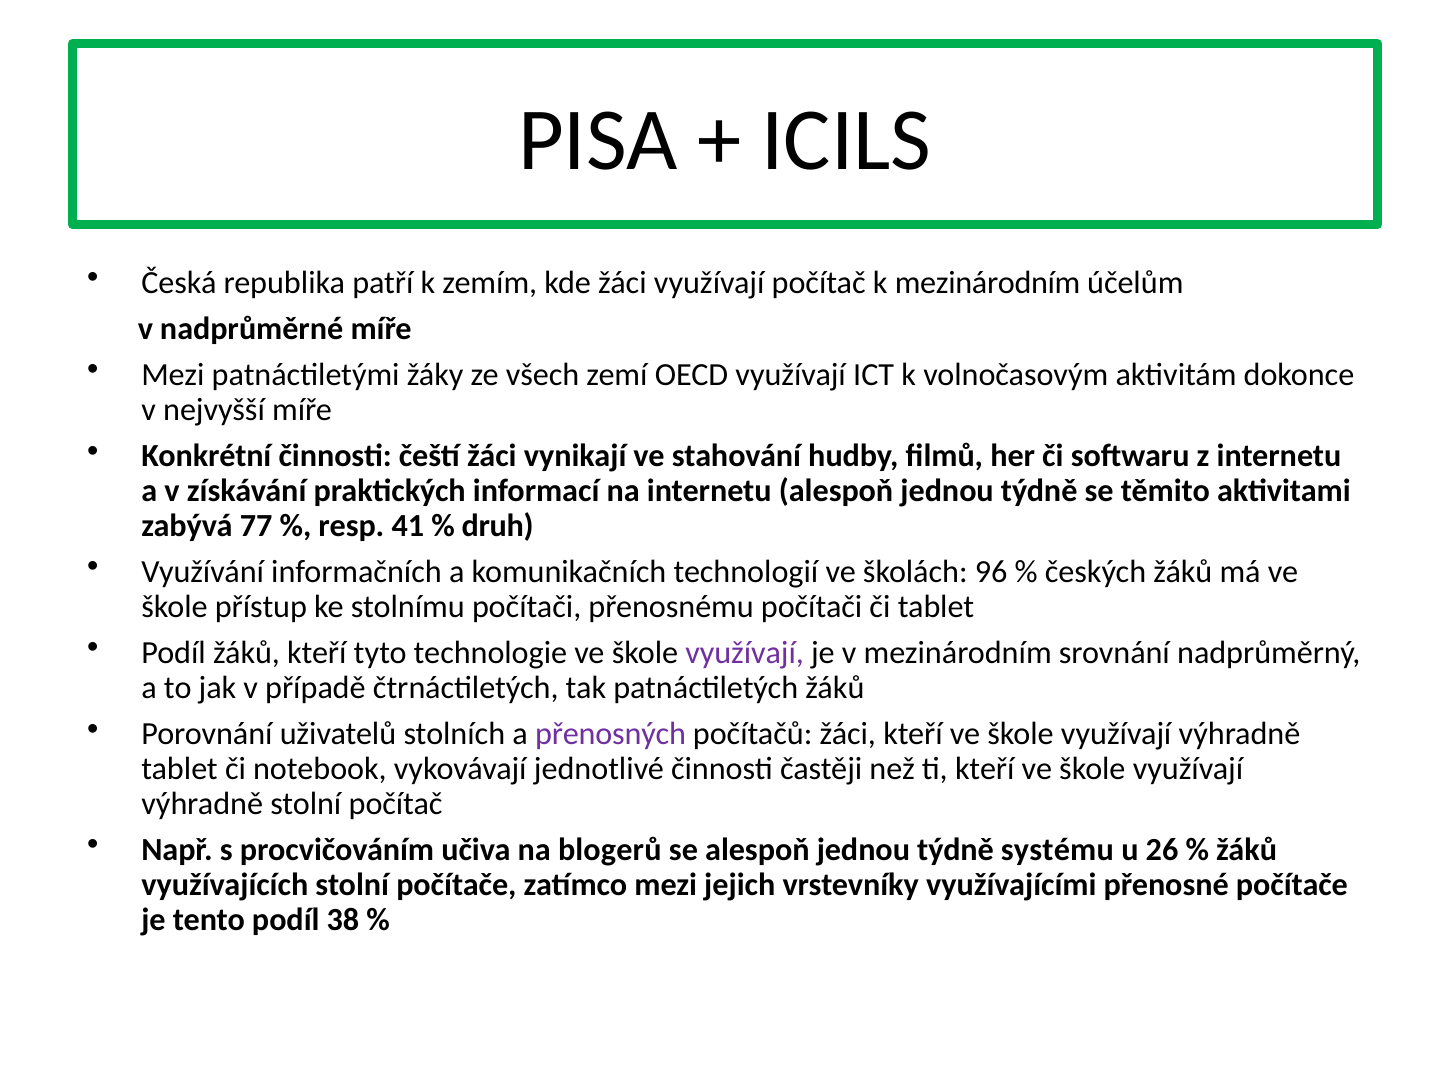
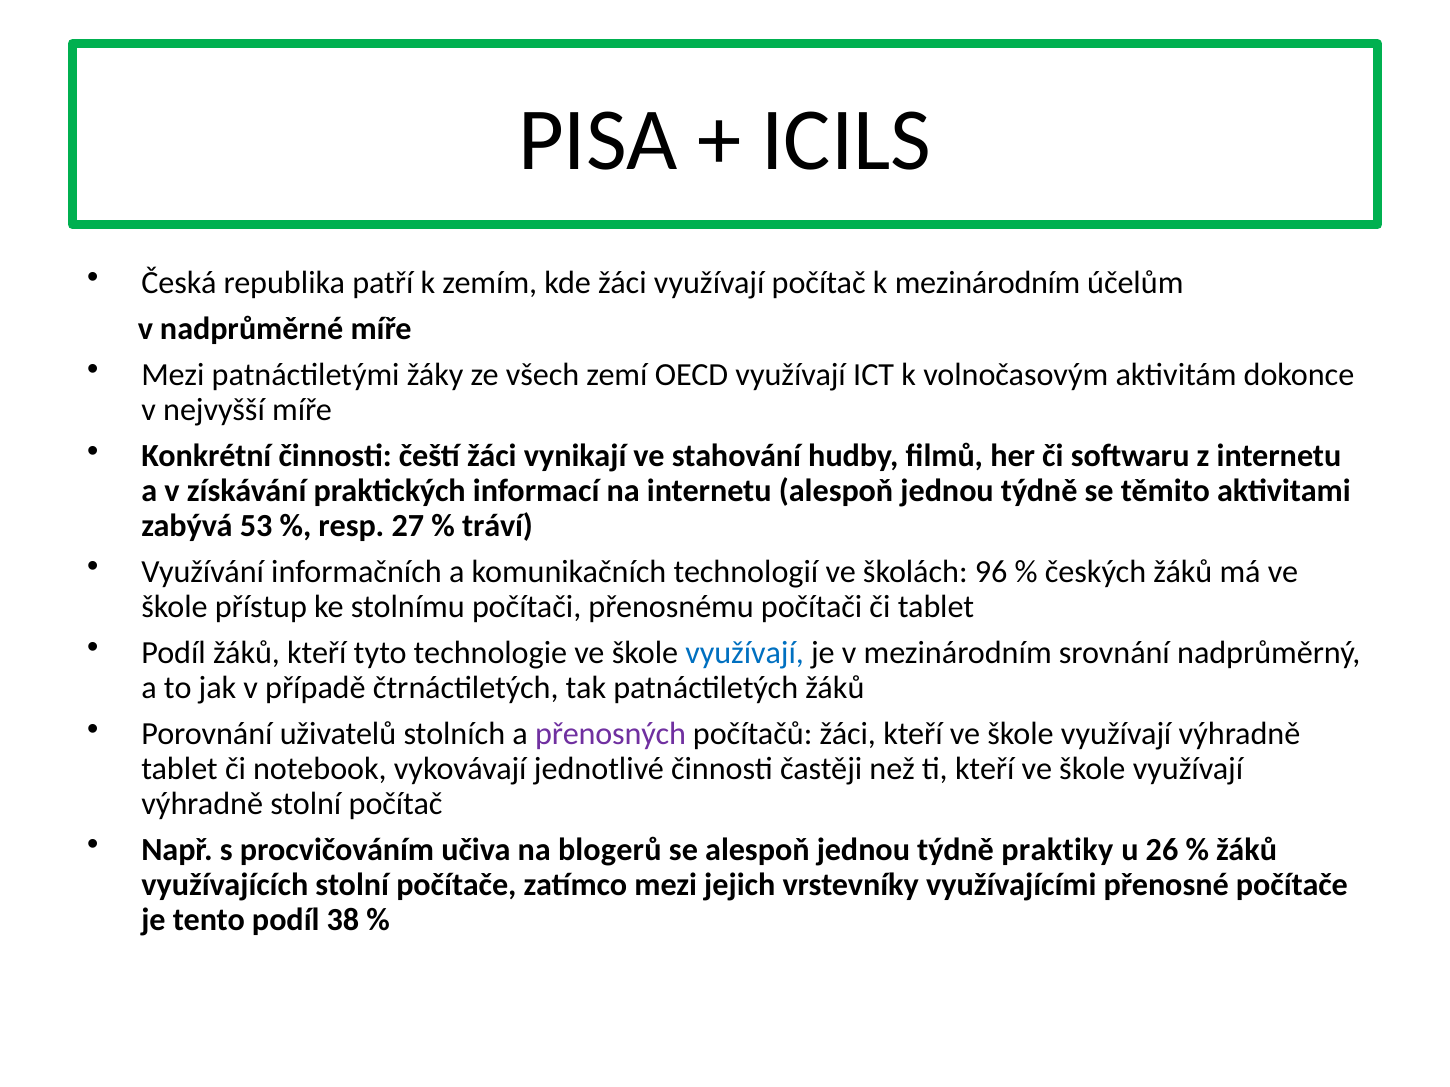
77: 77 -> 53
41: 41 -> 27
druh: druh -> tráví
využívají at (745, 653) colour: purple -> blue
systému: systému -> praktiky
